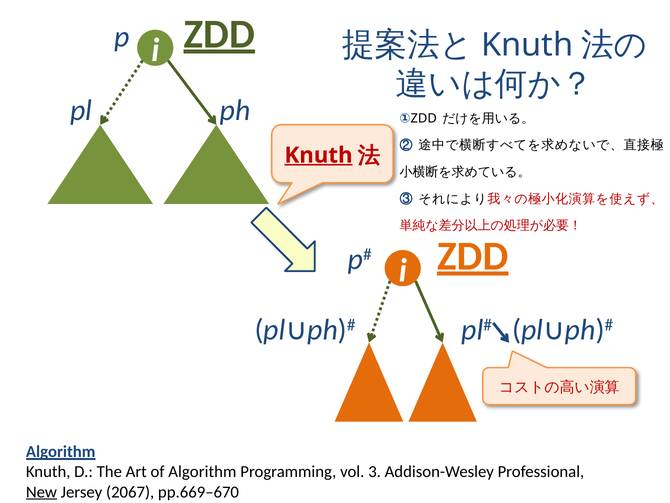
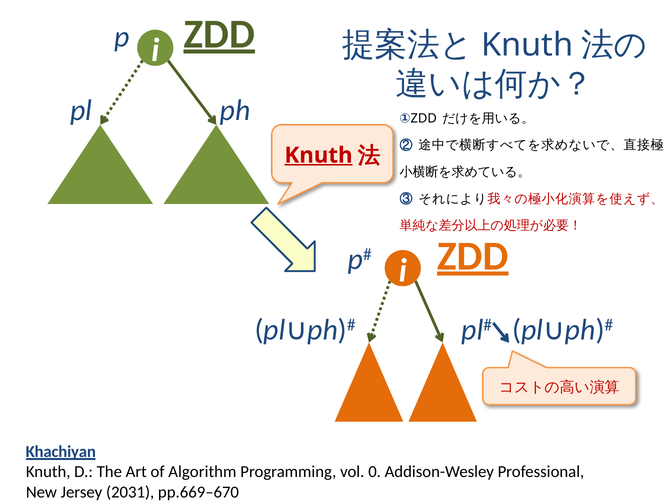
Algorithm at (61, 451): Algorithm -> Khachiyan
3: 3 -> 0
New underline: present -> none
2067: 2067 -> 2031
